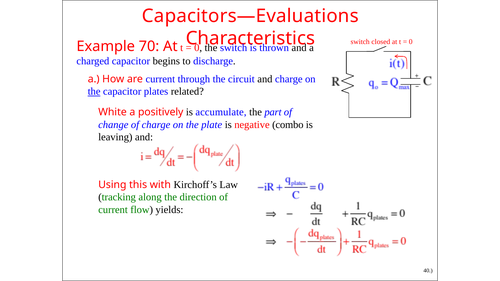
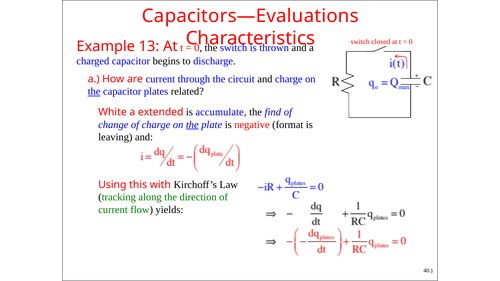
70: 70 -> 13
positively: positively -> extended
part: part -> find
the at (192, 125) underline: none -> present
combo: combo -> format
